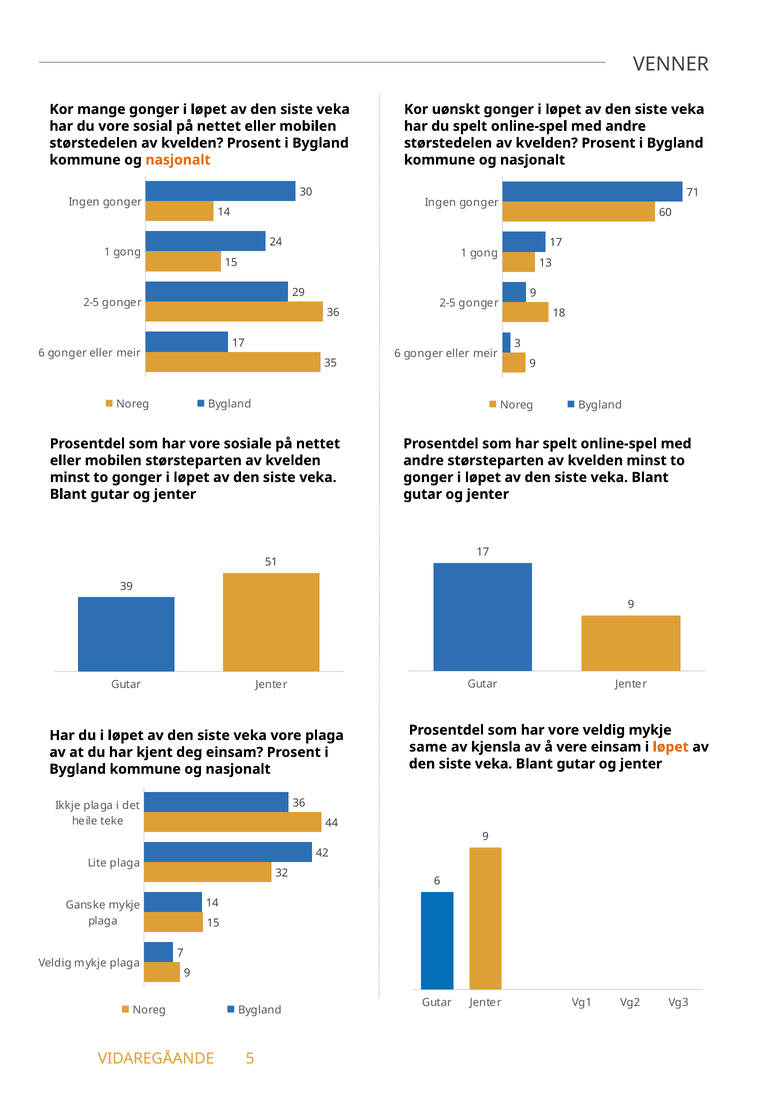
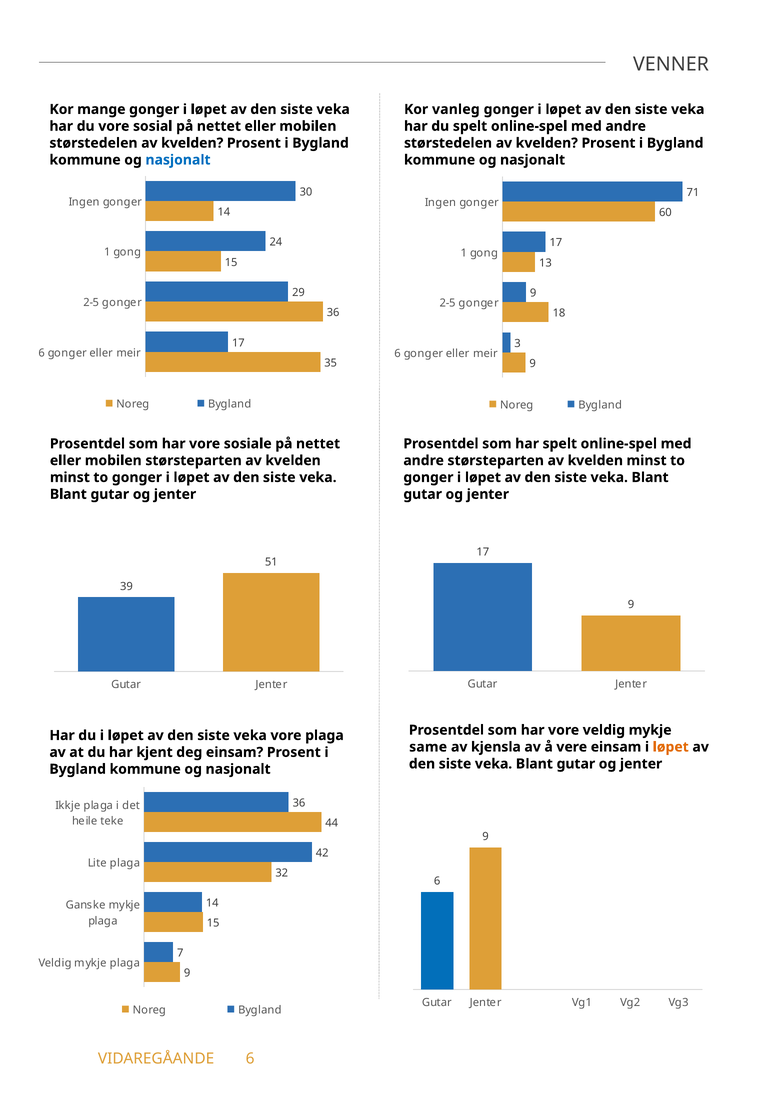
uønskt: uønskt -> vanleg
nasjonalt at (178, 160) colour: orange -> blue
VIDAREGÅANDE 5: 5 -> 6
